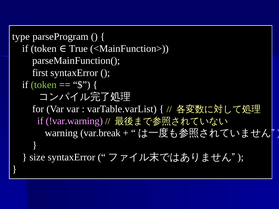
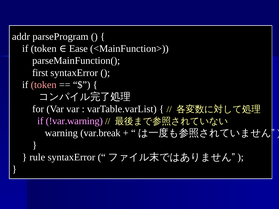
type: type -> addr
True: True -> Ease
token at (44, 85) colour: light green -> pink
size: size -> rule
